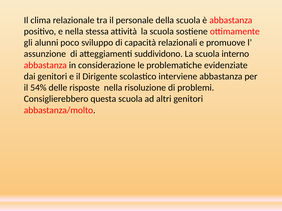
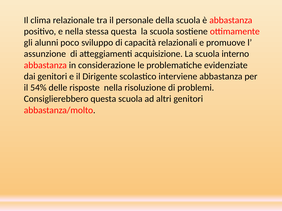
stessa attività: attività -> questa
suddividono: suddividono -> acquisizione
